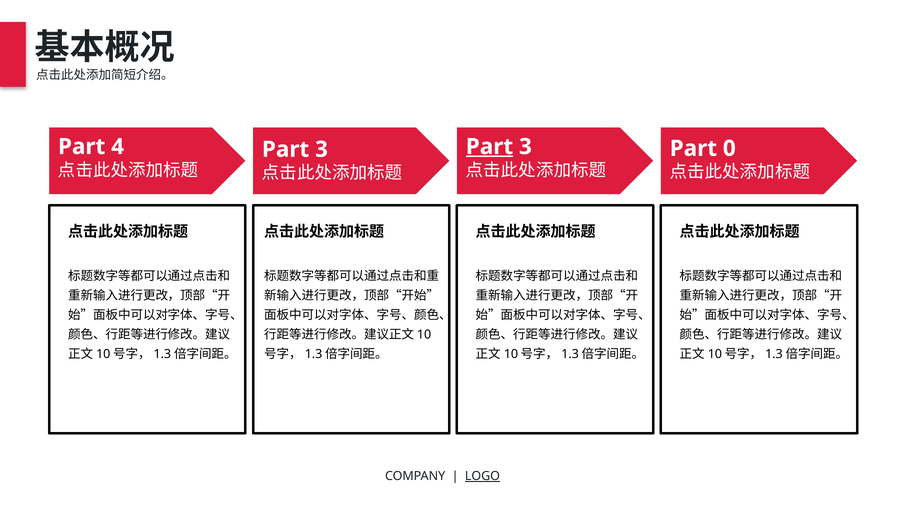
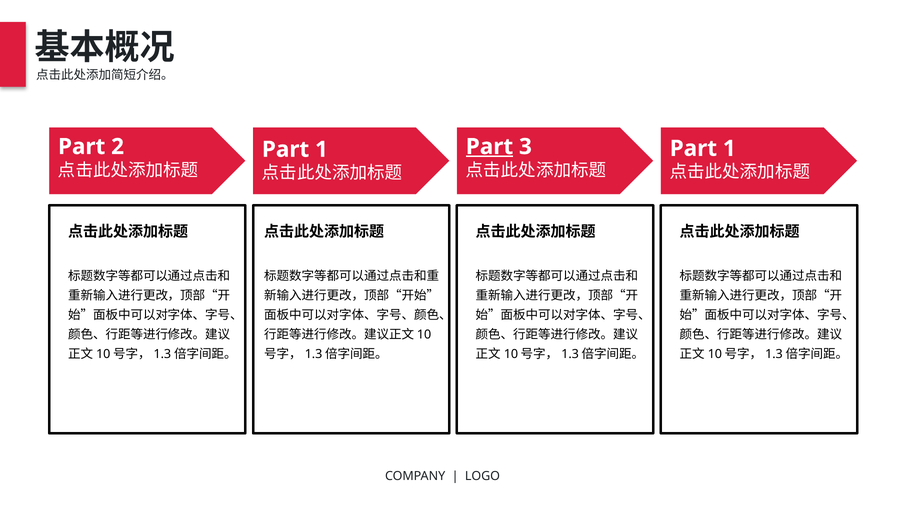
4: 4 -> 2
0 at (729, 148): 0 -> 1
3 at (321, 149): 3 -> 1
LOGO underline: present -> none
